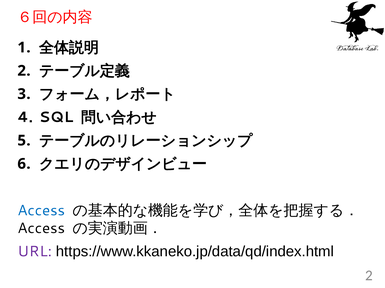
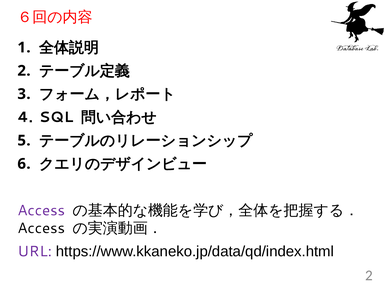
Access at (41, 211) colour: blue -> purple
